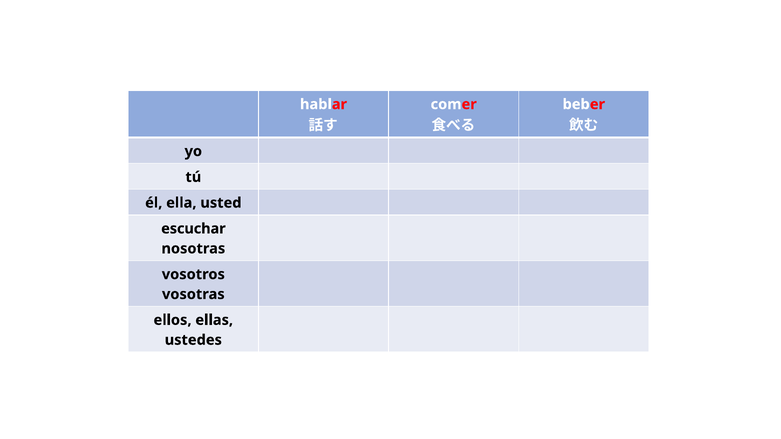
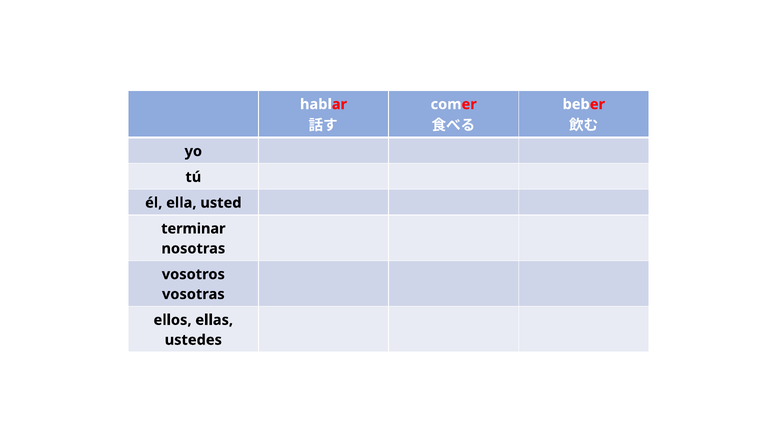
escuchar: escuchar -> terminar
